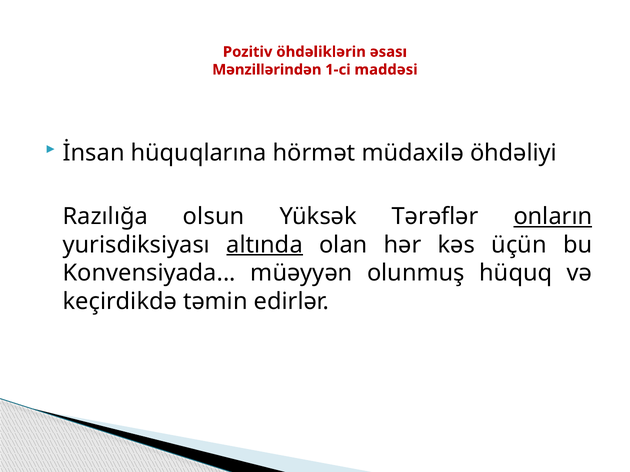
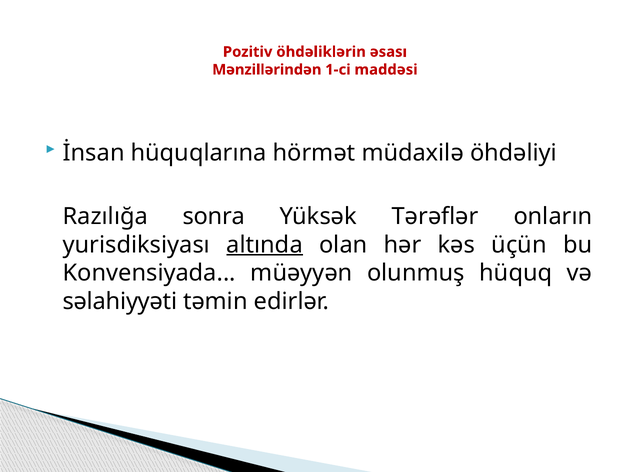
olsun: olsun -> sonra
onların underline: present -> none
keçirdikdə: keçirdikdə -> səlahiyyəti
